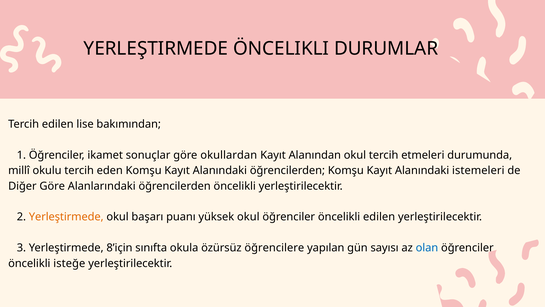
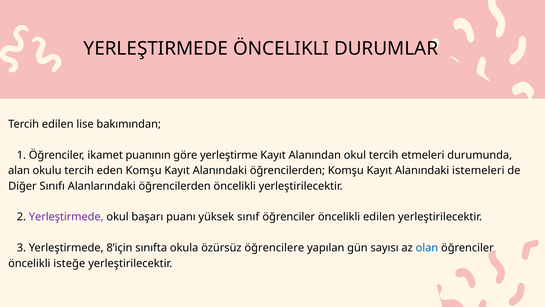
sonuçlar: sonuçlar -> puanının
okullardan: okullardan -> yerleştirme
millî: millî -> alan
Diğer Göre: Göre -> Sınıfı
Yerleştirmede at (66, 217) colour: orange -> purple
yüksek okul: okul -> sınıf
